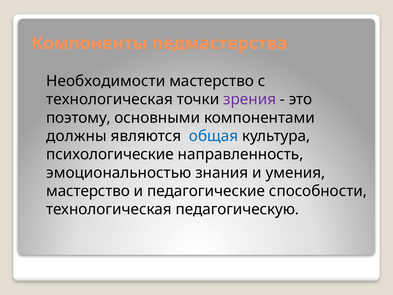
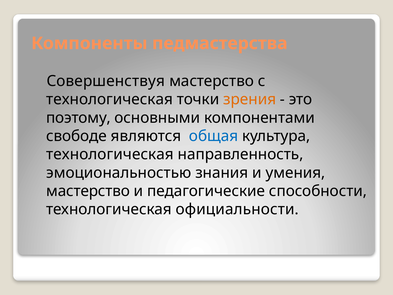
Необходимости: Необходимости -> Совершенствуя
зрения colour: purple -> orange
должны: должны -> свободе
психологические at (110, 154): психологические -> технологическая
педагогическую: педагогическую -> официальности
